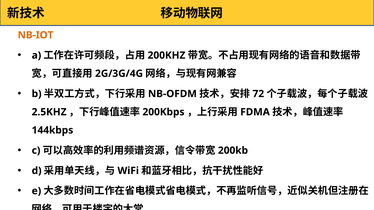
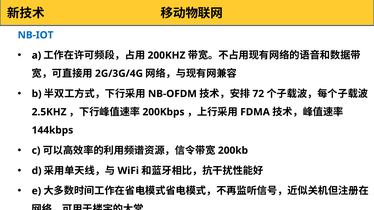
NB-IOT colour: orange -> blue
